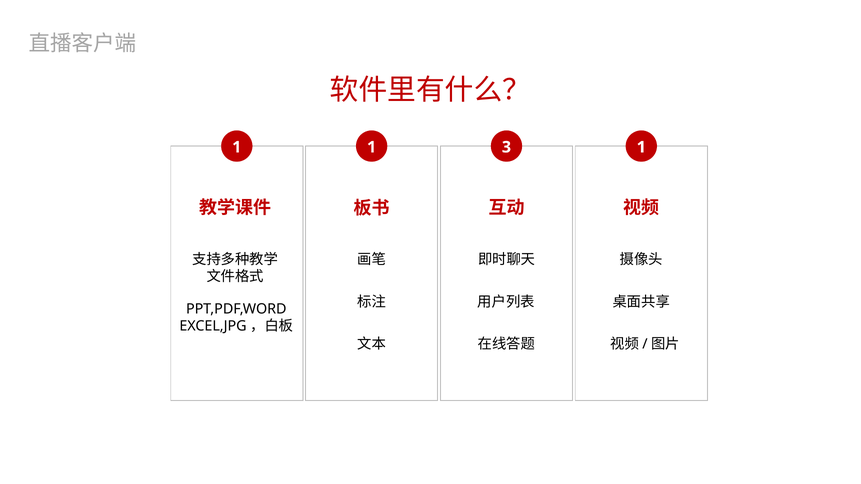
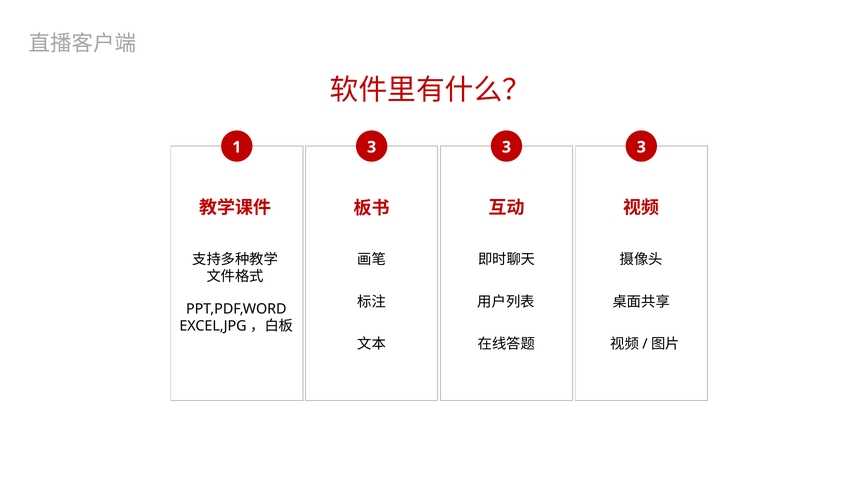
1 1: 1 -> 3
1 at (641, 147): 1 -> 3
